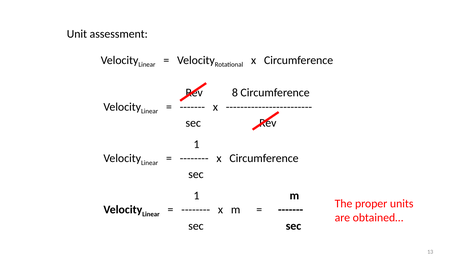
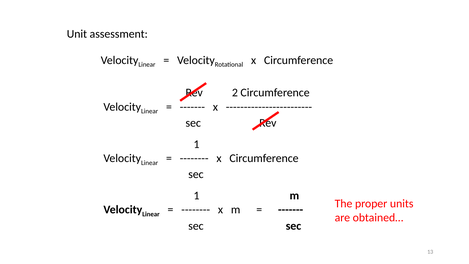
8: 8 -> 2
